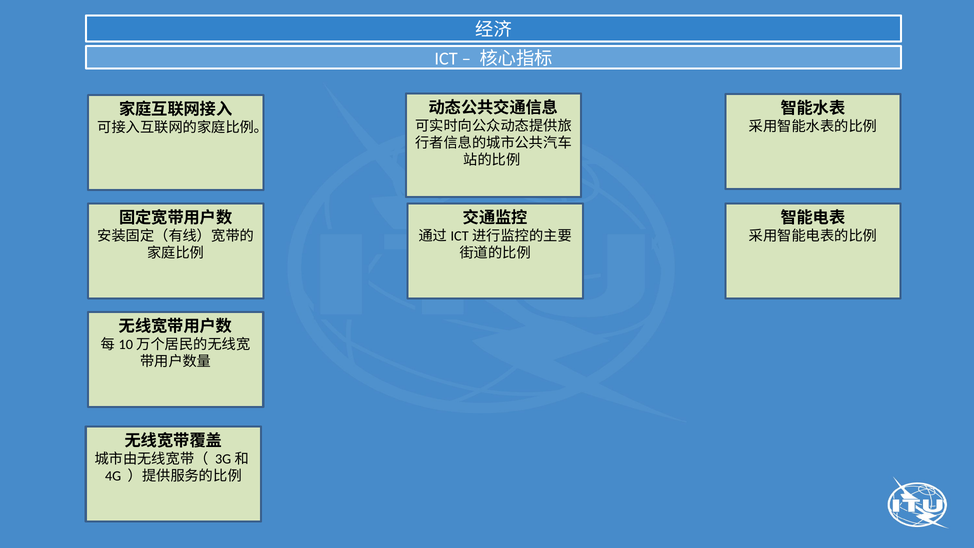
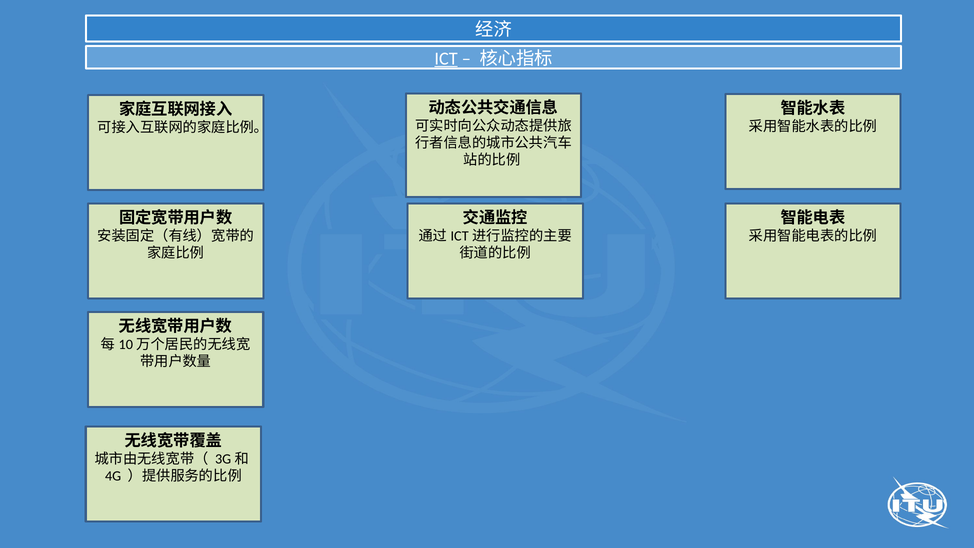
ICT underline: none -> present
